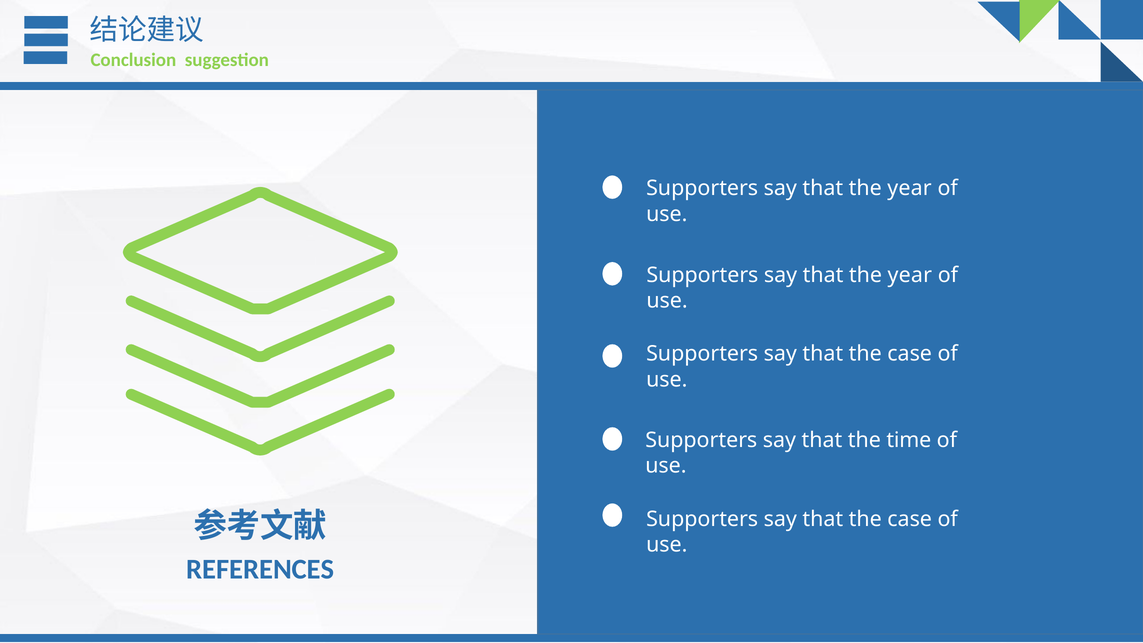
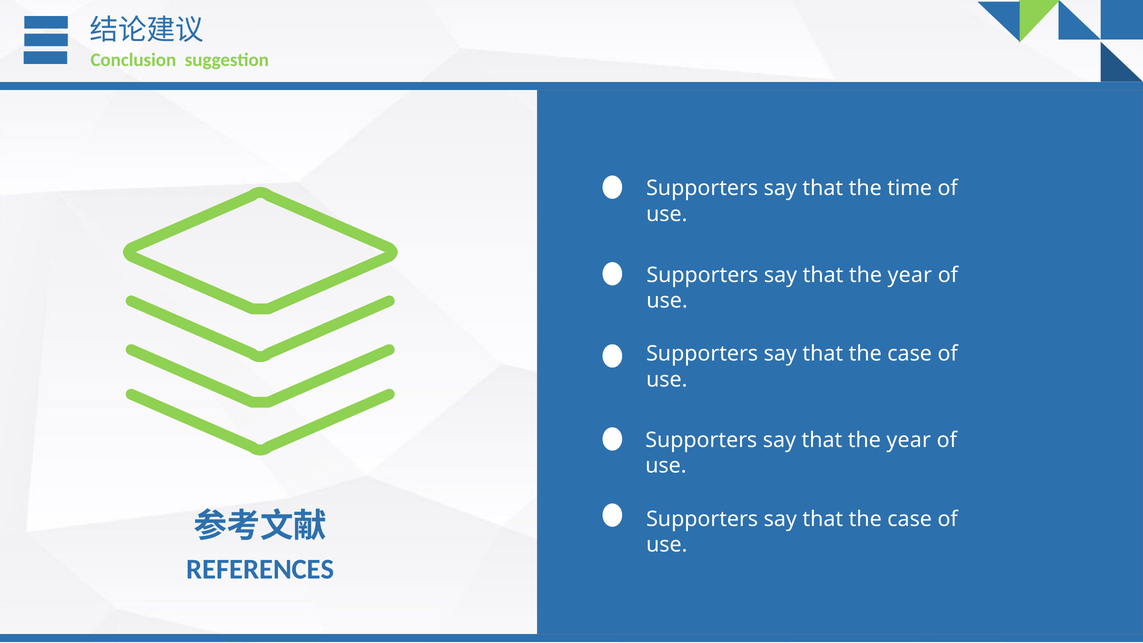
year at (909, 188): year -> time
time at (909, 440): time -> year
